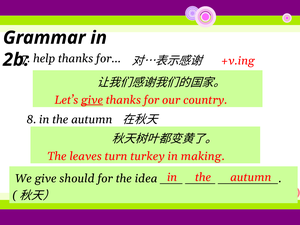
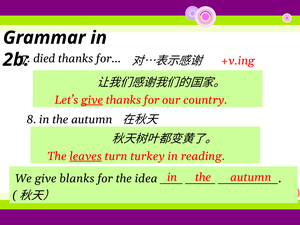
help: help -> died
leaves underline: none -> present
making: making -> reading
should: should -> blanks
